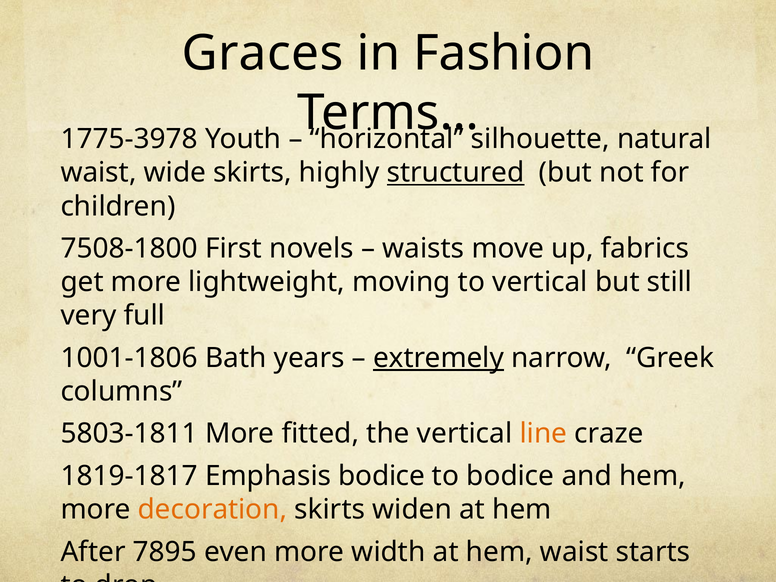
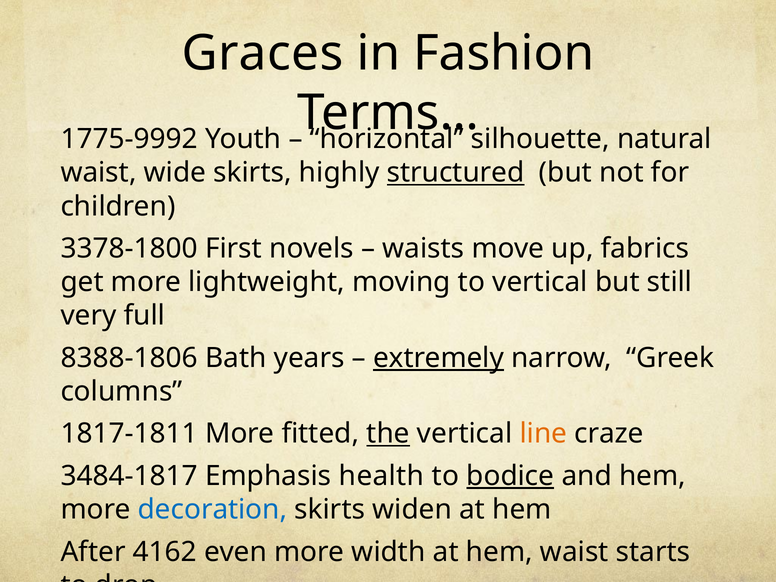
1775-3978: 1775-3978 -> 1775-9992
7508-1800: 7508-1800 -> 3378-1800
1001-1806: 1001-1806 -> 8388-1806
5803-1811: 5803-1811 -> 1817-1811
the underline: none -> present
1819-1817: 1819-1817 -> 3484-1817
Emphasis bodice: bodice -> health
bodice at (510, 476) underline: none -> present
decoration colour: orange -> blue
7895: 7895 -> 4162
